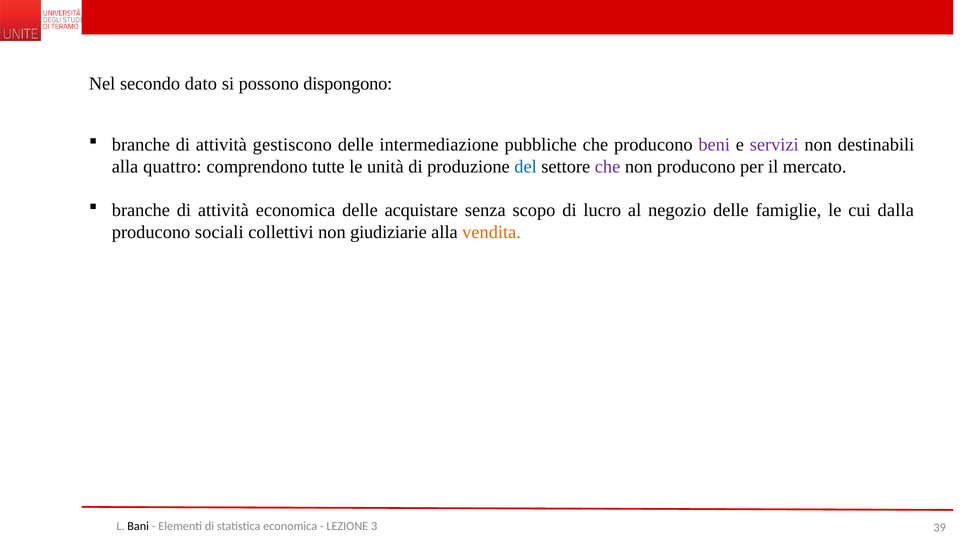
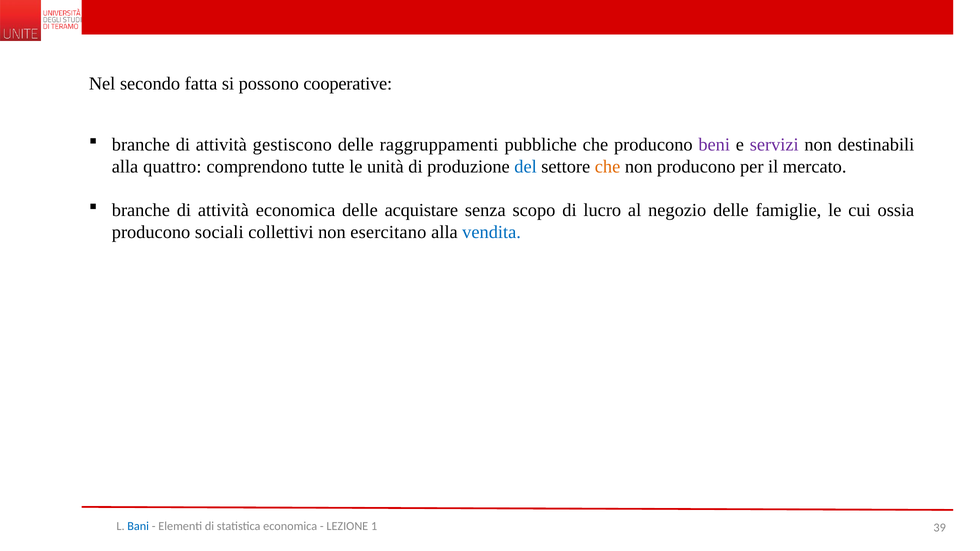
dato: dato -> fatta
dispongono: dispongono -> cooperative
intermediazione: intermediazione -> raggruppamenti
che at (608, 167) colour: purple -> orange
dalla: dalla -> ossia
giudiziarie: giudiziarie -> esercitano
vendita colour: orange -> blue
Bani colour: black -> blue
3: 3 -> 1
